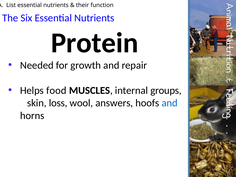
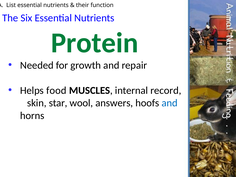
Protein colour: black -> green
groups: groups -> record
loss: loss -> star
